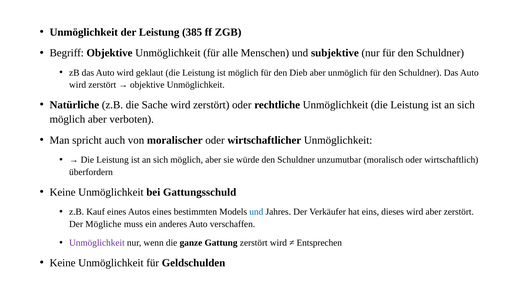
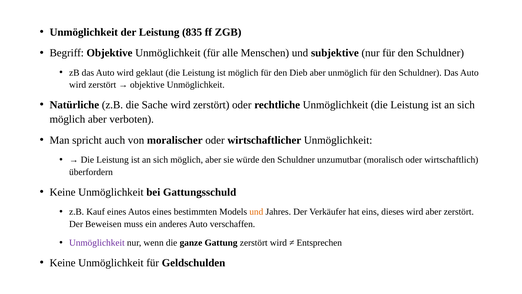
385: 385 -> 835
und at (256, 212) colour: blue -> orange
Mögliche: Mögliche -> Beweisen
